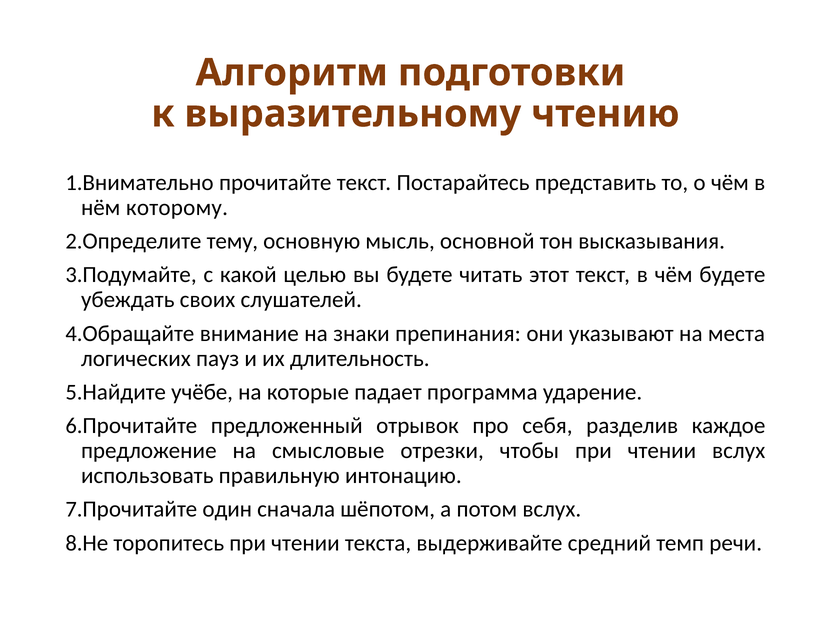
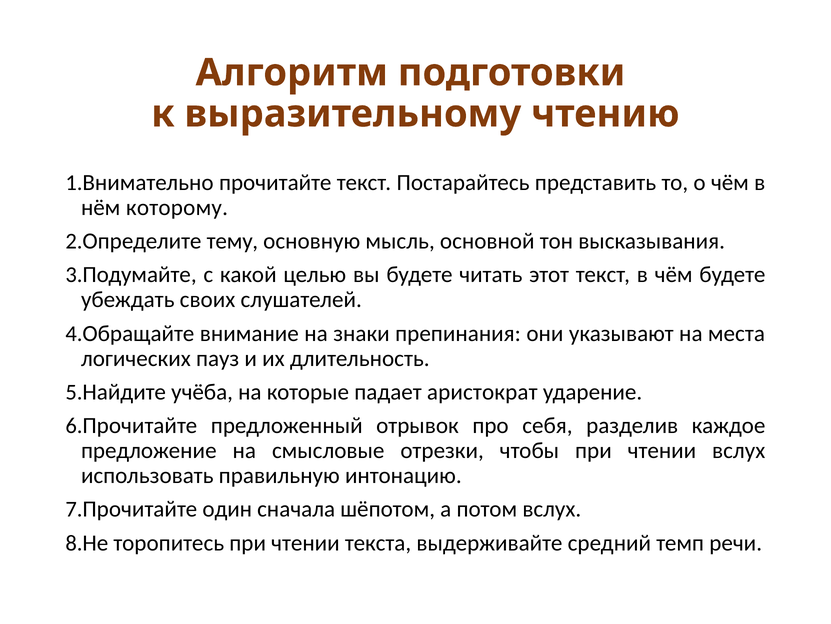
учёбе: учёбе -> учёба
программа: программа -> аристократ
